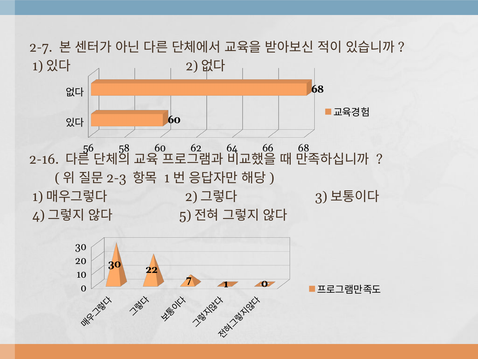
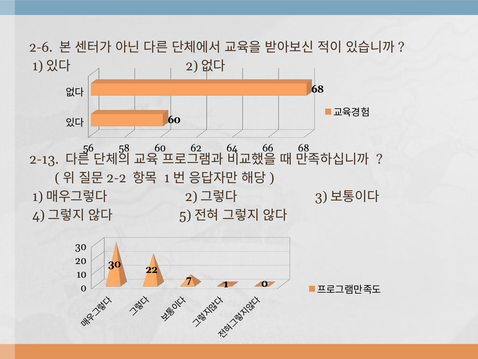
2-7: 2-7 -> 2-6
2-16: 2-16 -> 2-13
2-3: 2-3 -> 2-2
